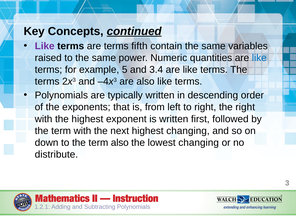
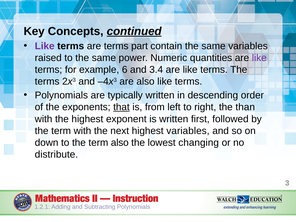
fifth: fifth -> part
like at (259, 58) colour: blue -> purple
5: 5 -> 6
that underline: none -> present
the right: right -> than
highest changing: changing -> variables
